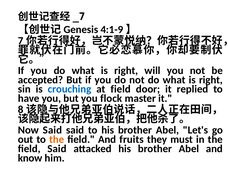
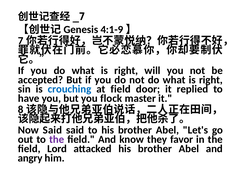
the at (57, 139) colour: orange -> purple
fruits: fruits -> know
must: must -> favor
field Said: Said -> Lord
know: know -> angry
